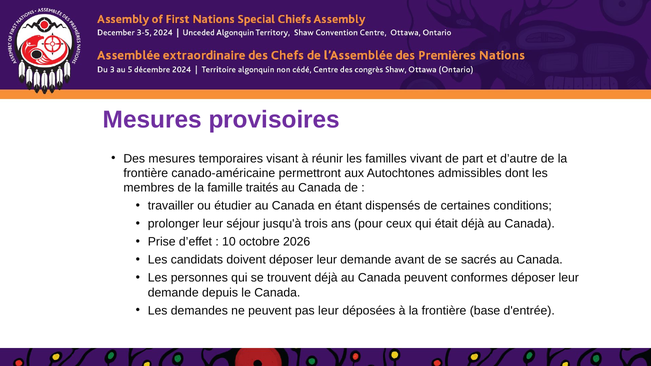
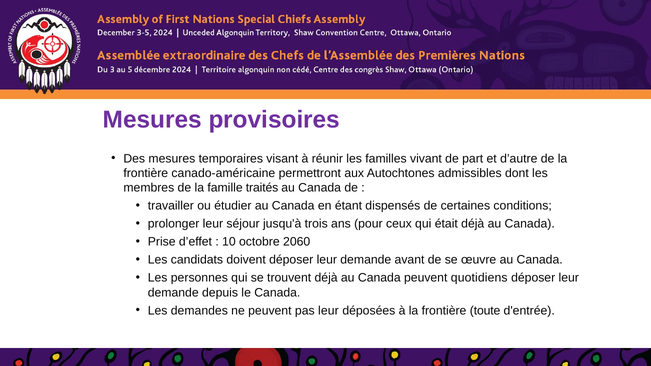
2026: 2026 -> 2060
sacrés: sacrés -> œuvre
conformes: conformes -> quotidiens
base: base -> toute
